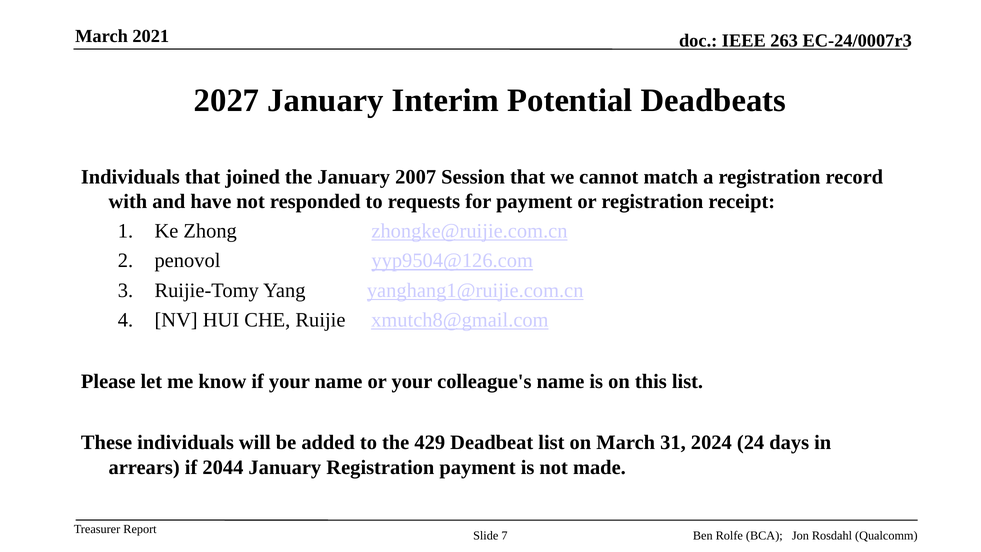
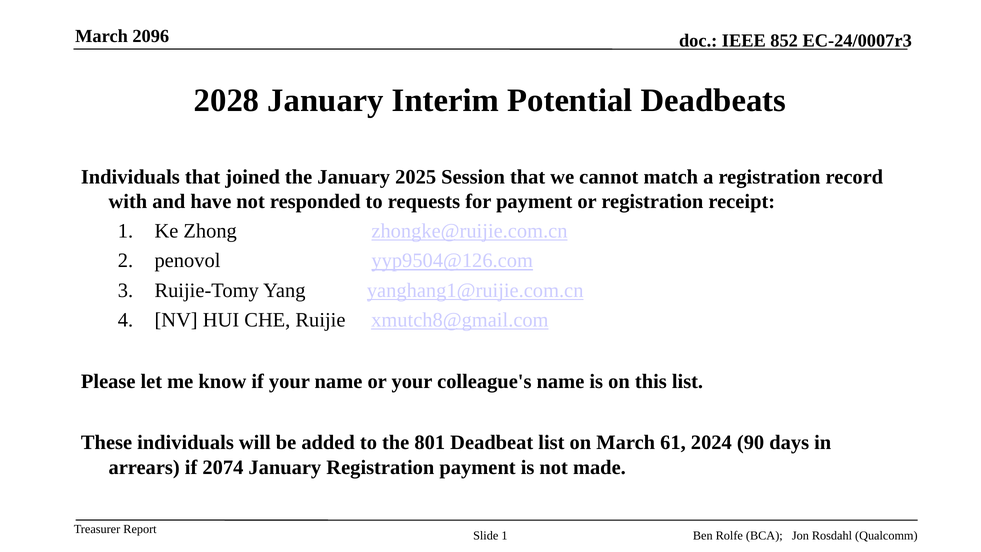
2021: 2021 -> 2096
263: 263 -> 852
2027: 2027 -> 2028
2007: 2007 -> 2025
429: 429 -> 801
31: 31 -> 61
24: 24 -> 90
2044: 2044 -> 2074
Slide 7: 7 -> 1
